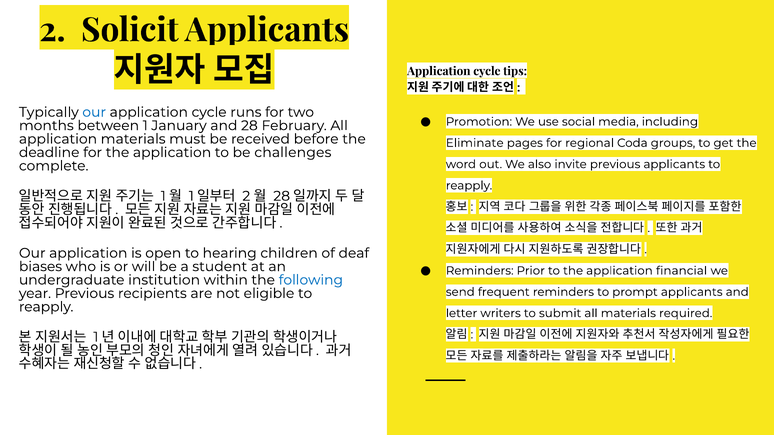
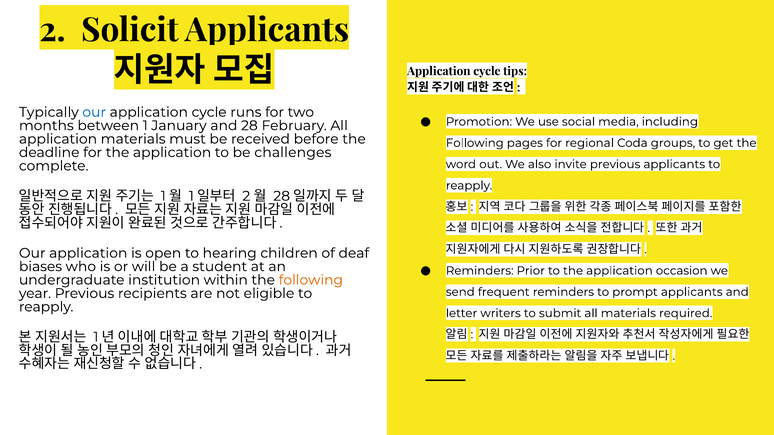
Eliminate at (475, 143): Eliminate -> Following
financial: financial -> occasion
following at (311, 280) colour: blue -> orange
